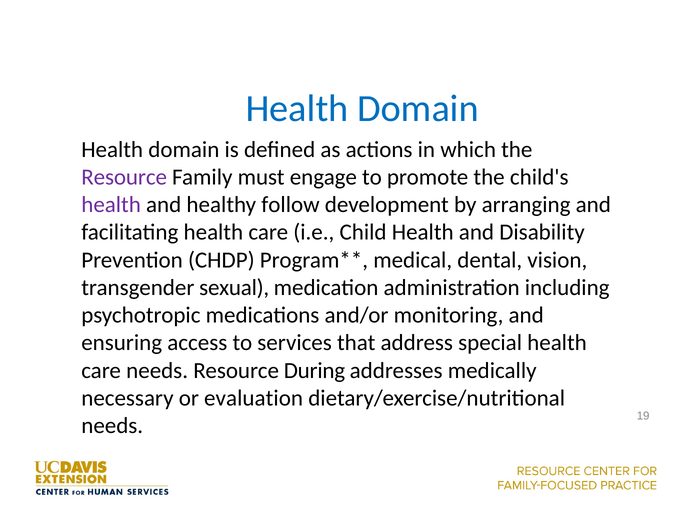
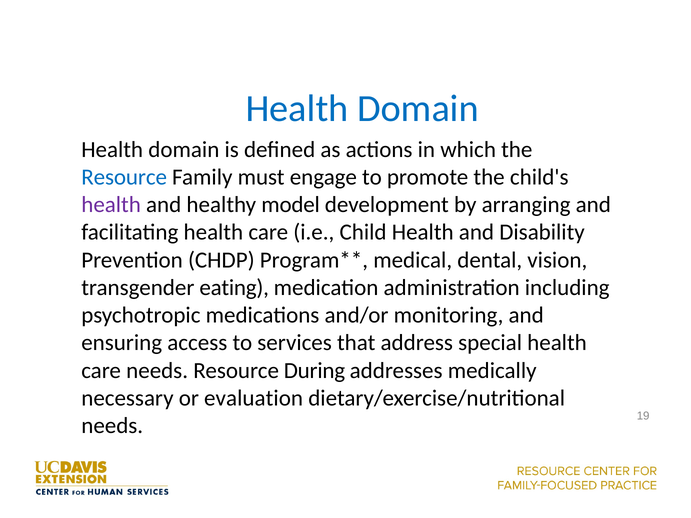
Resource at (124, 177) colour: purple -> blue
follow: follow -> model
sexual: sexual -> eating
